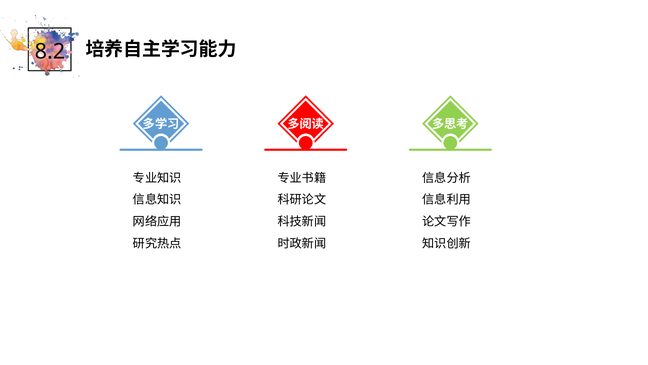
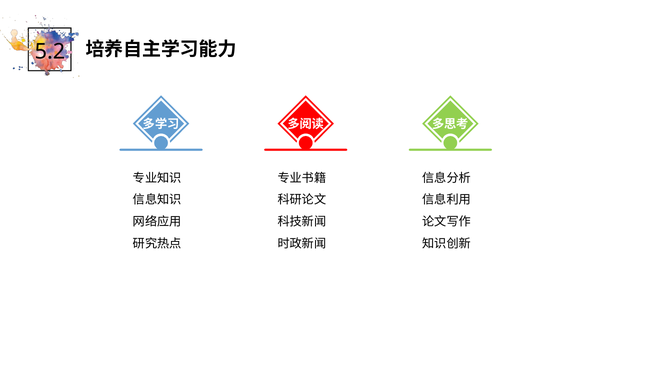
8.2: 8.2 -> 5.2
